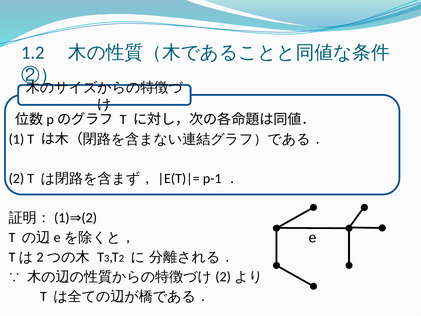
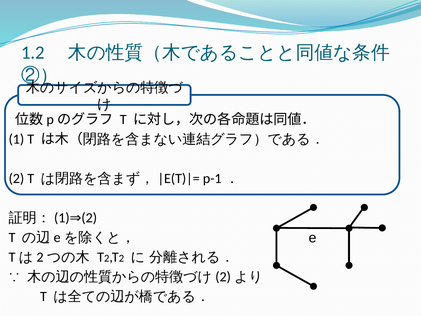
T 3: 3 -> 2
